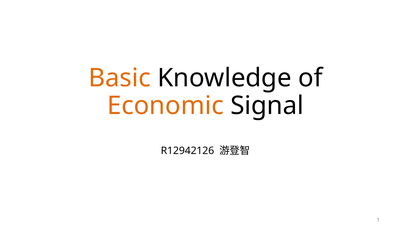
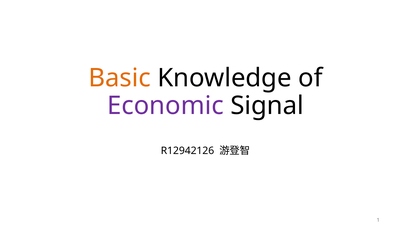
Economic colour: orange -> purple
